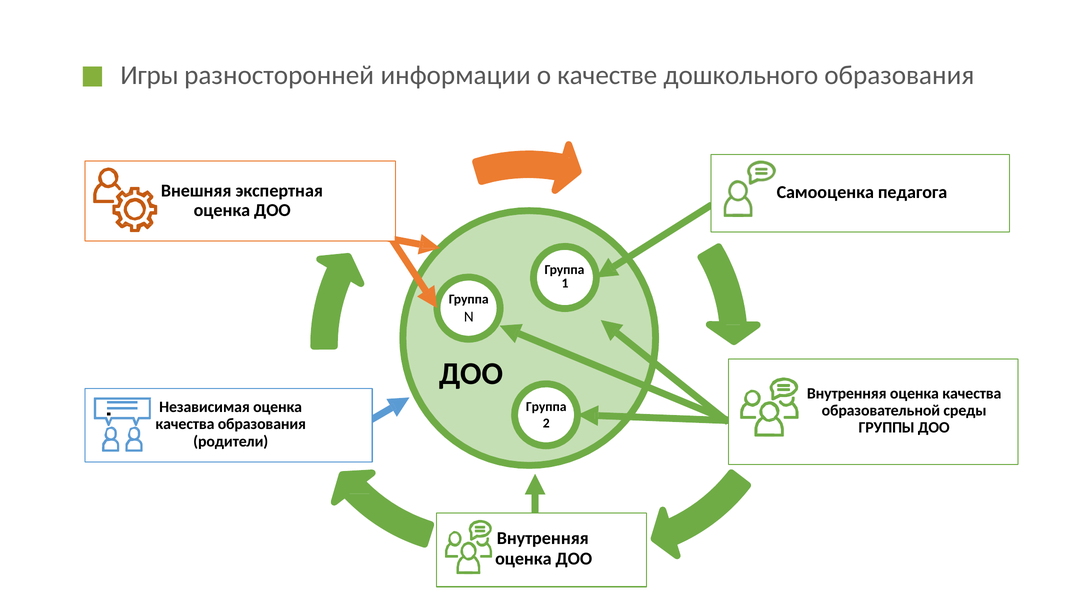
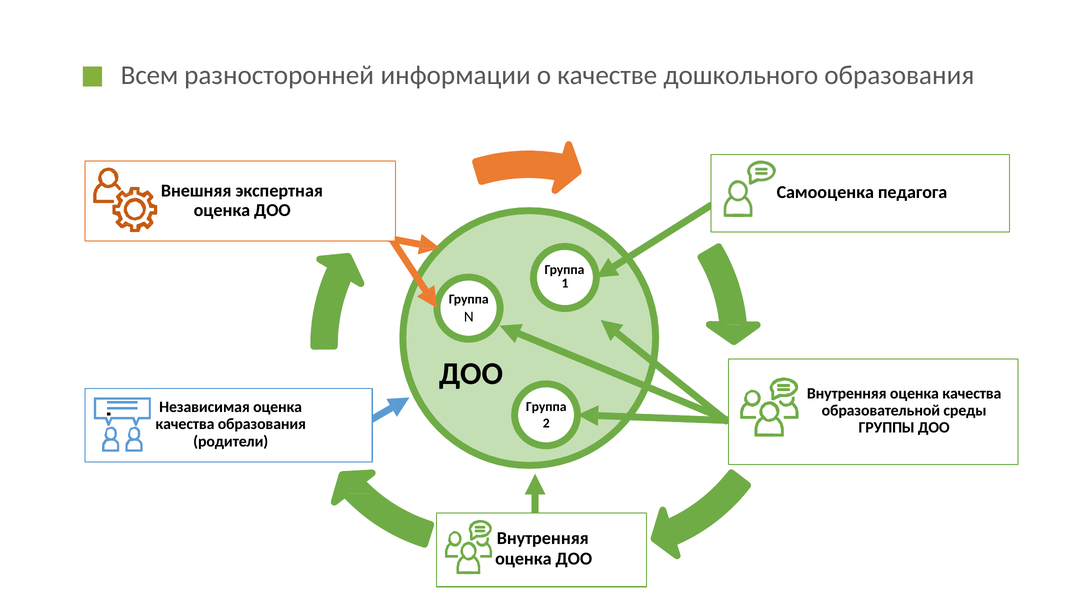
Игры: Игры -> Всем
